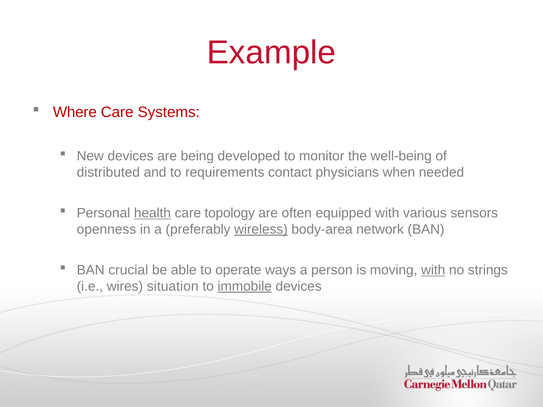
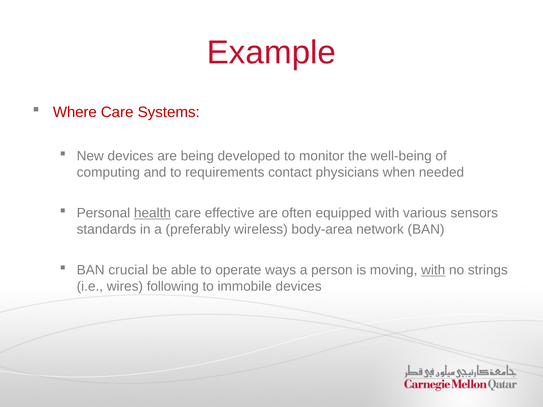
distributed: distributed -> computing
topology: topology -> effective
openness: openness -> standards
wireless underline: present -> none
situation: situation -> following
immobile underline: present -> none
